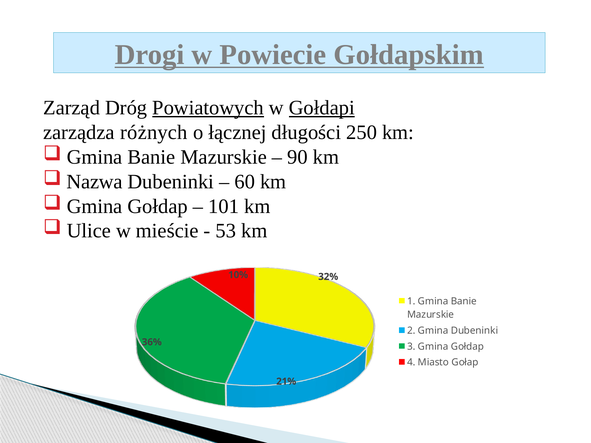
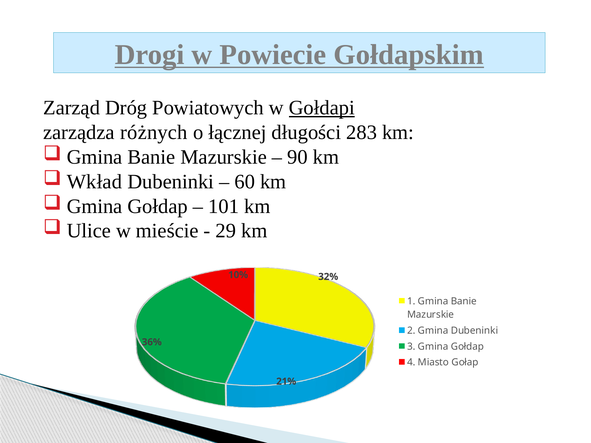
Powiatowych underline: present -> none
250: 250 -> 283
Nazwa: Nazwa -> Wkład
53: 53 -> 29
